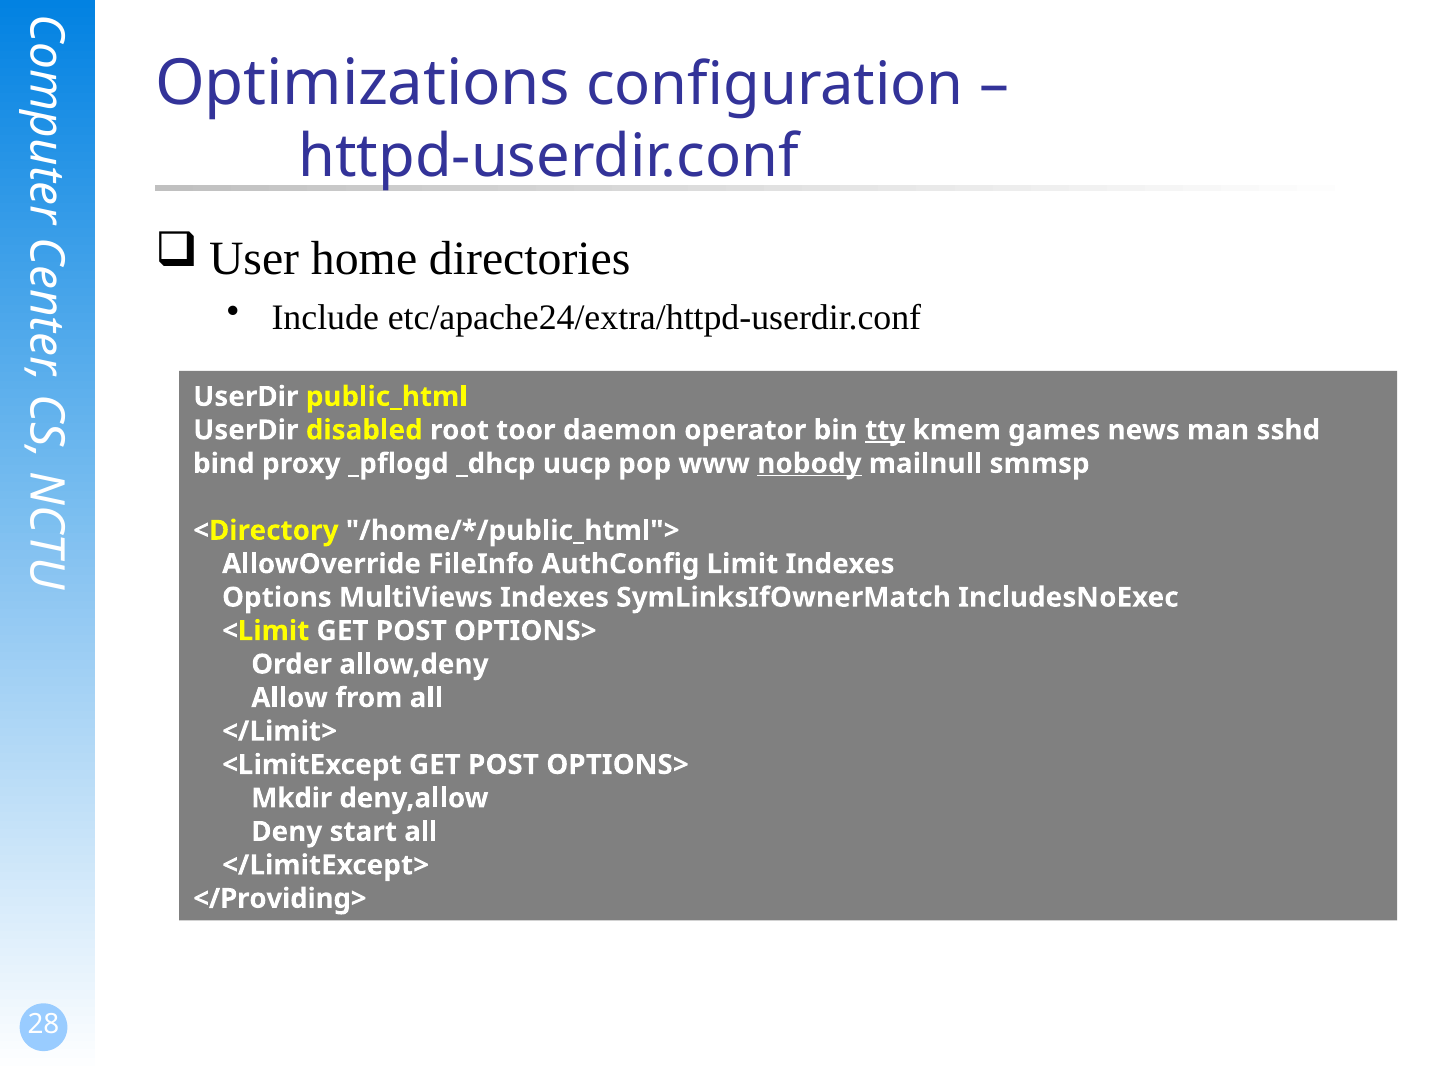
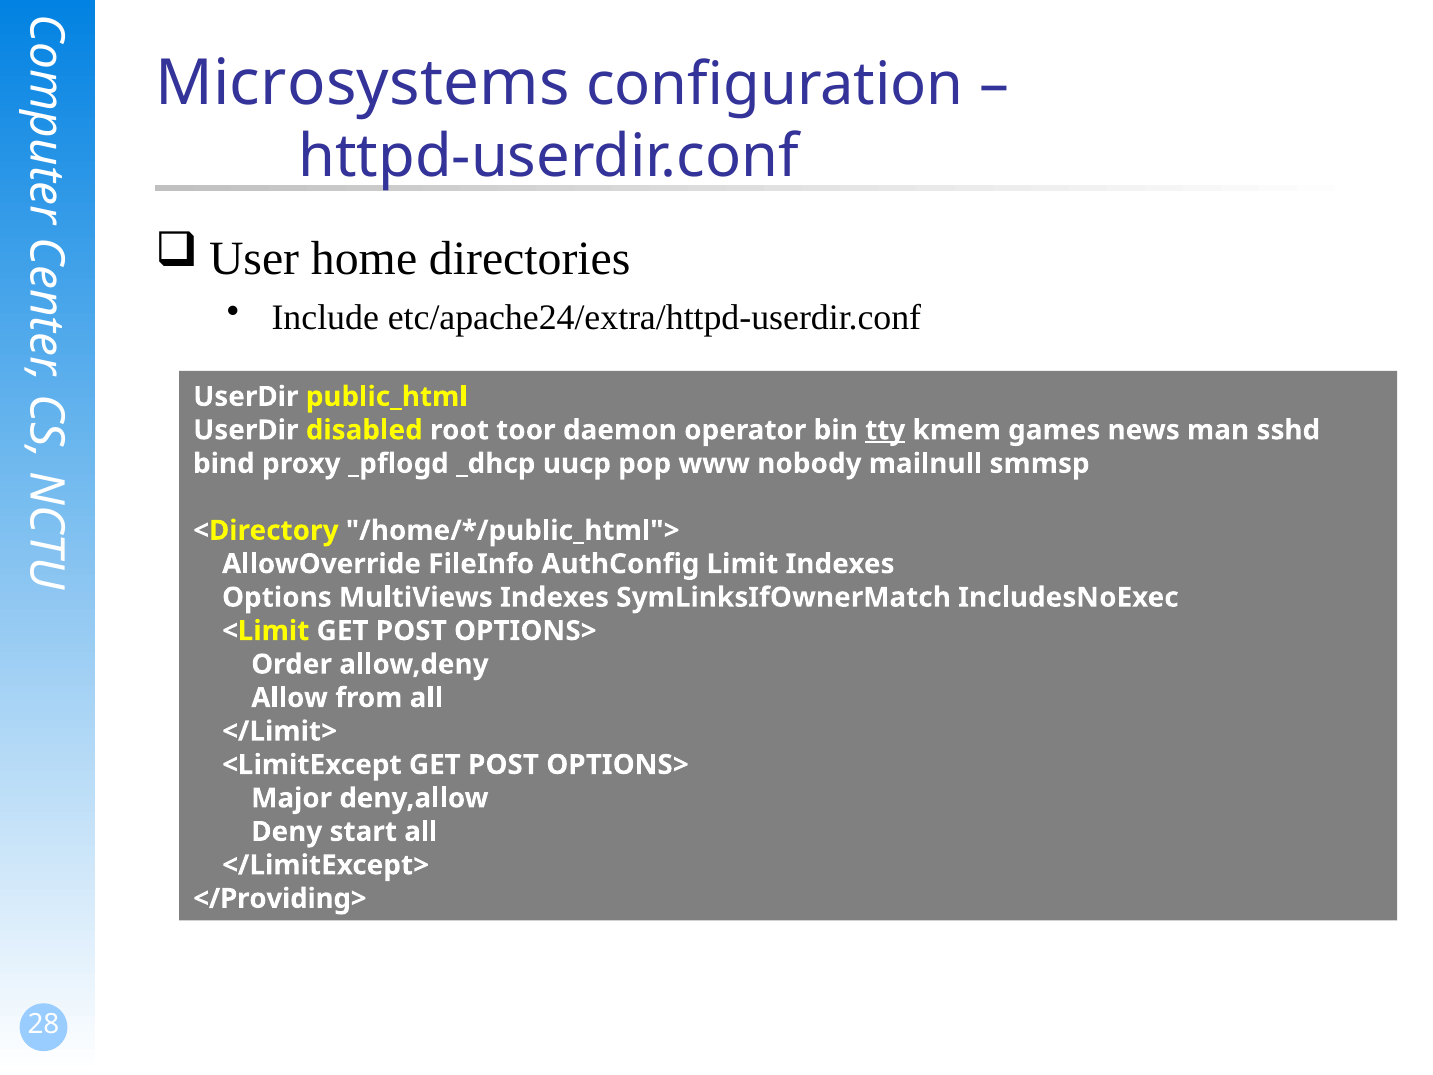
Optimizations: Optimizations -> Microsystems
nobody underline: present -> none
Mkdir: Mkdir -> Major
